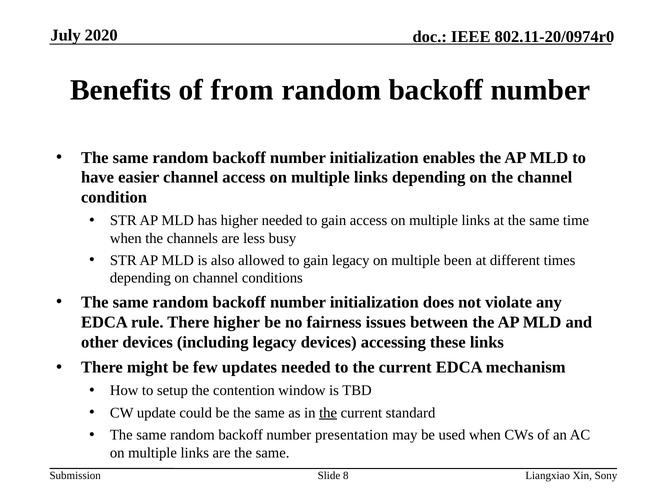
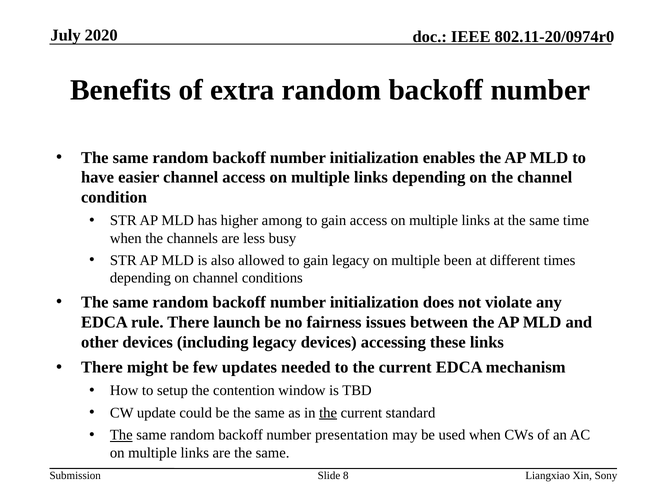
from: from -> extra
higher needed: needed -> among
There higher: higher -> launch
The at (121, 435) underline: none -> present
